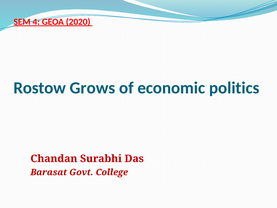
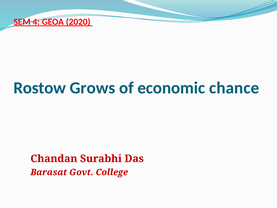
politics: politics -> chance
